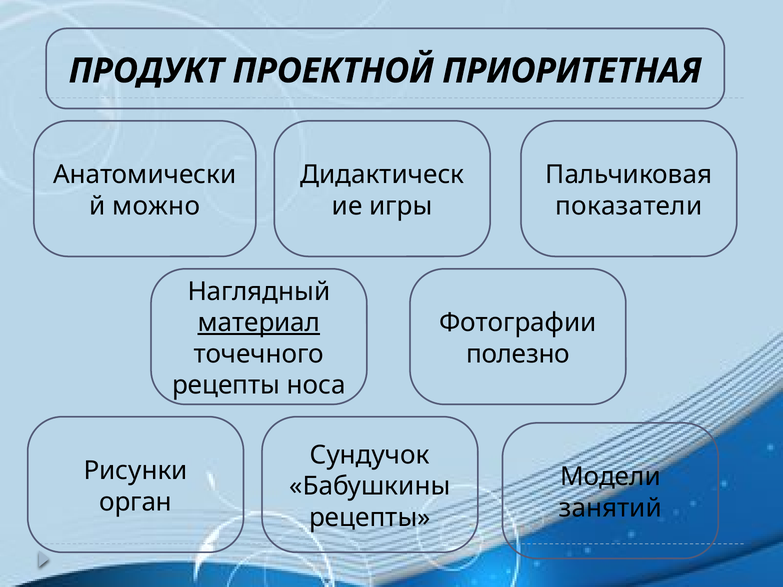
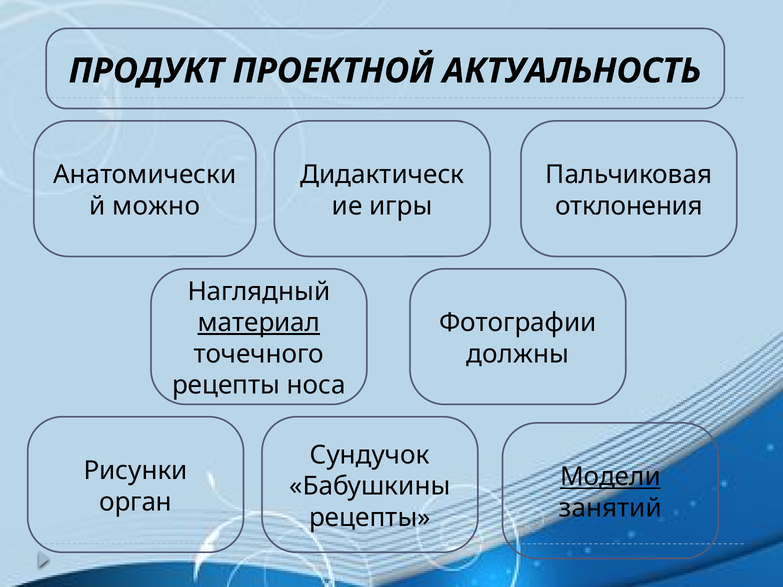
ПРИОРИТЕТНАЯ: ПРИОРИТЕТНАЯ -> АКТУАЛЬНОСТЬ
показатели: показатели -> отклонения
полезно: полезно -> должны
Модели underline: none -> present
